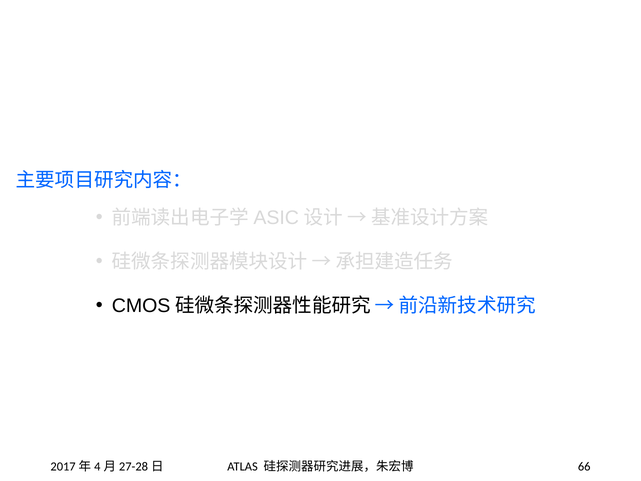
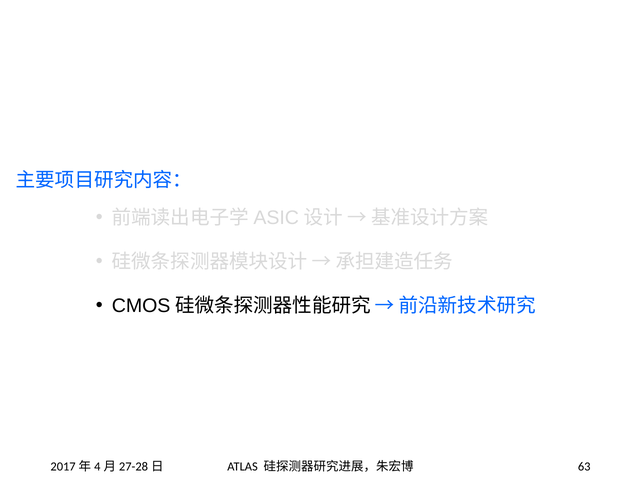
66: 66 -> 63
